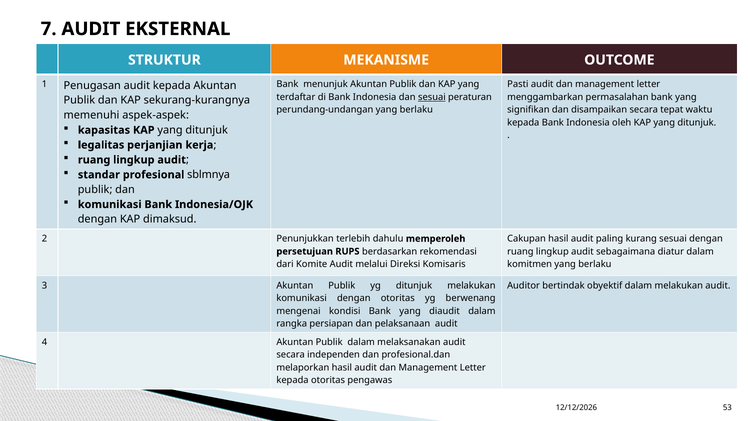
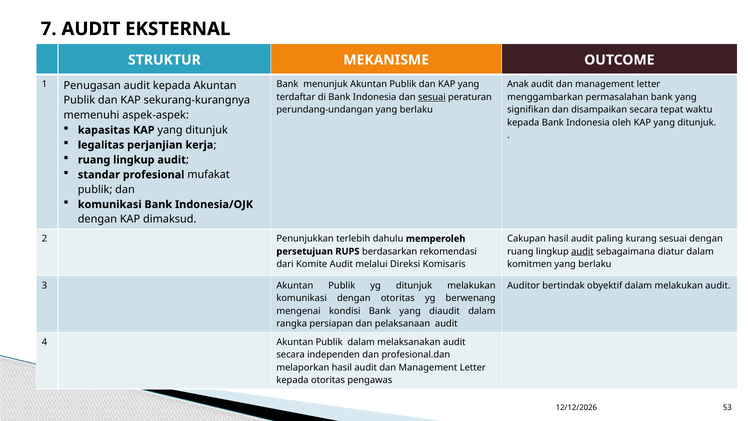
Pasti: Pasti -> Anak
sblmnya: sblmnya -> mufakat
audit at (582, 251) underline: none -> present
